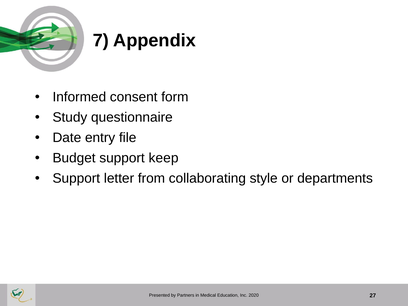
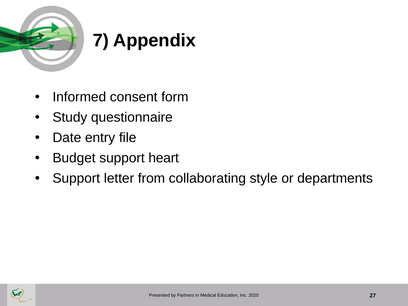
keep: keep -> heart
